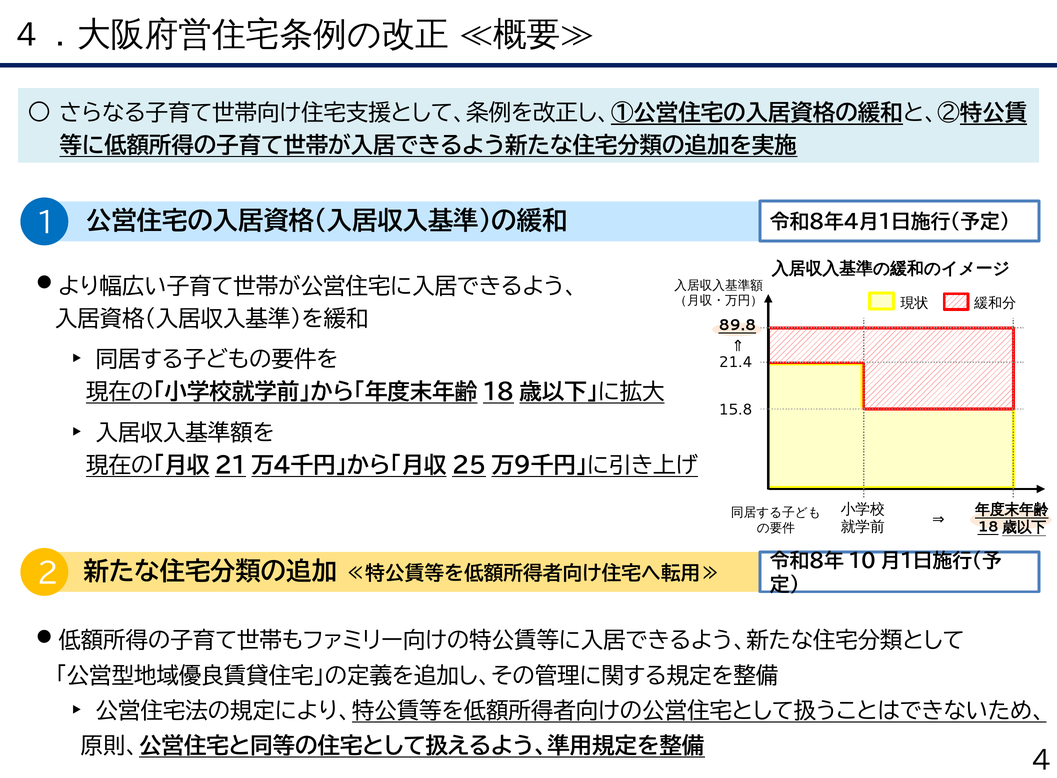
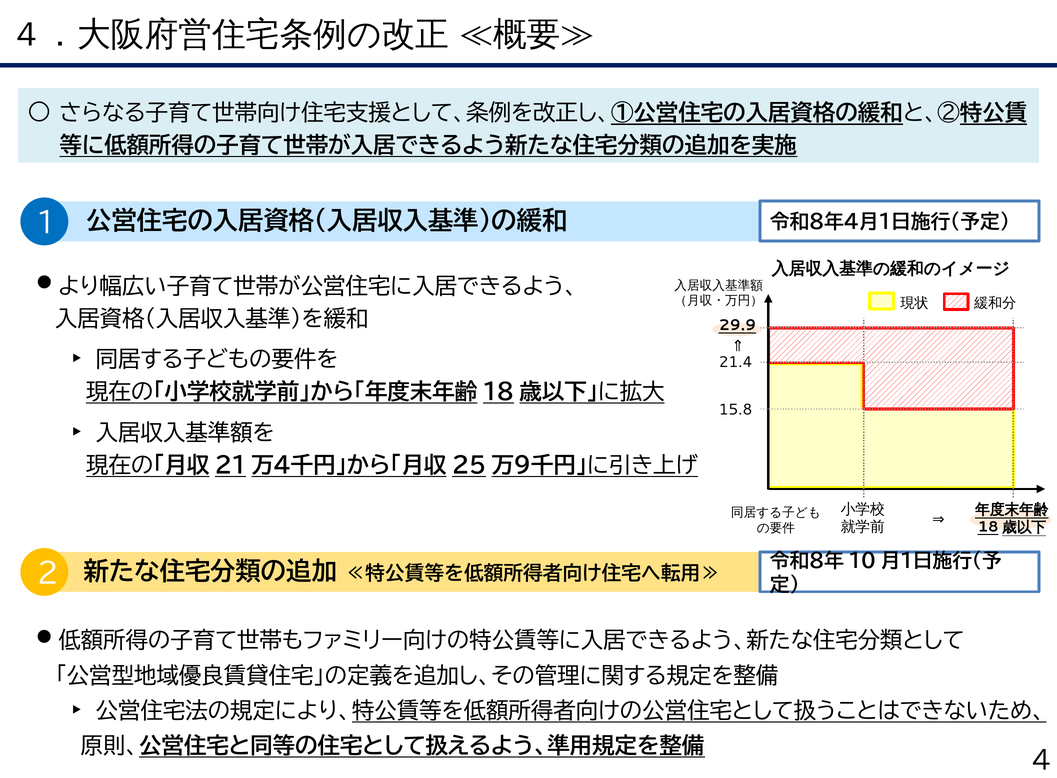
89.8: 89.8 -> 29.9
